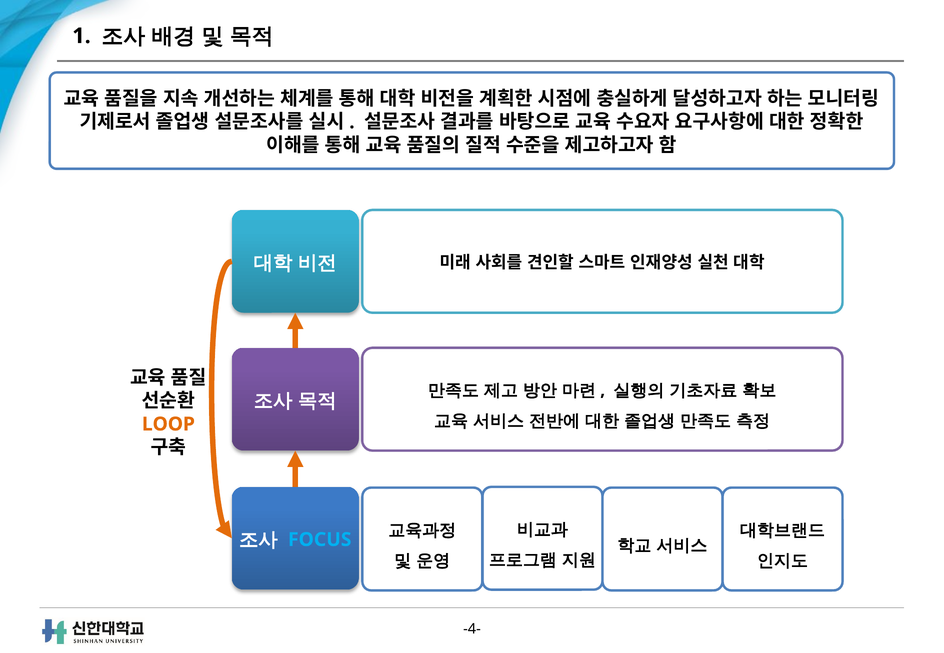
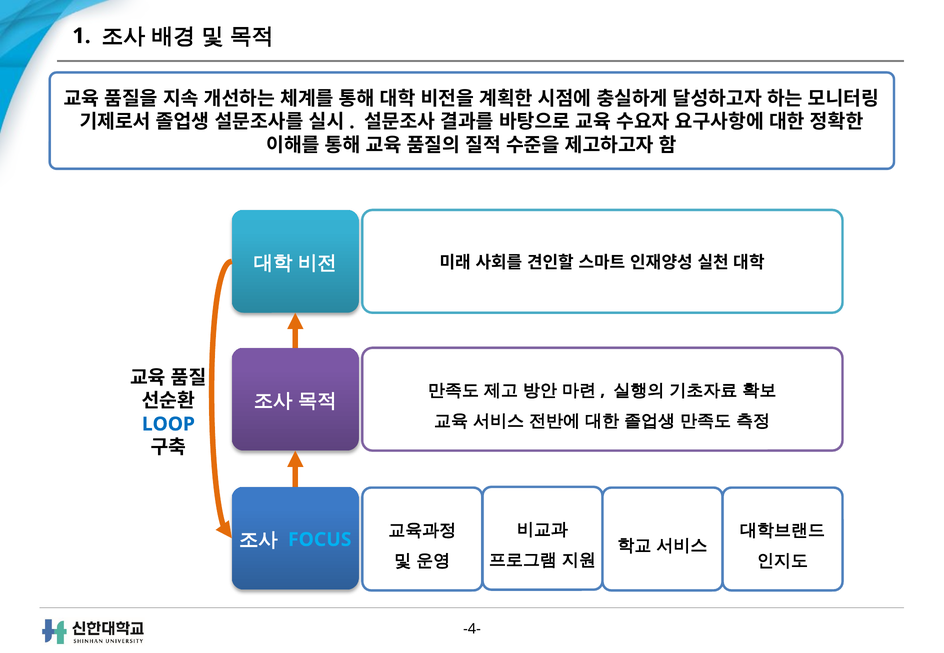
LOOP colour: orange -> blue
